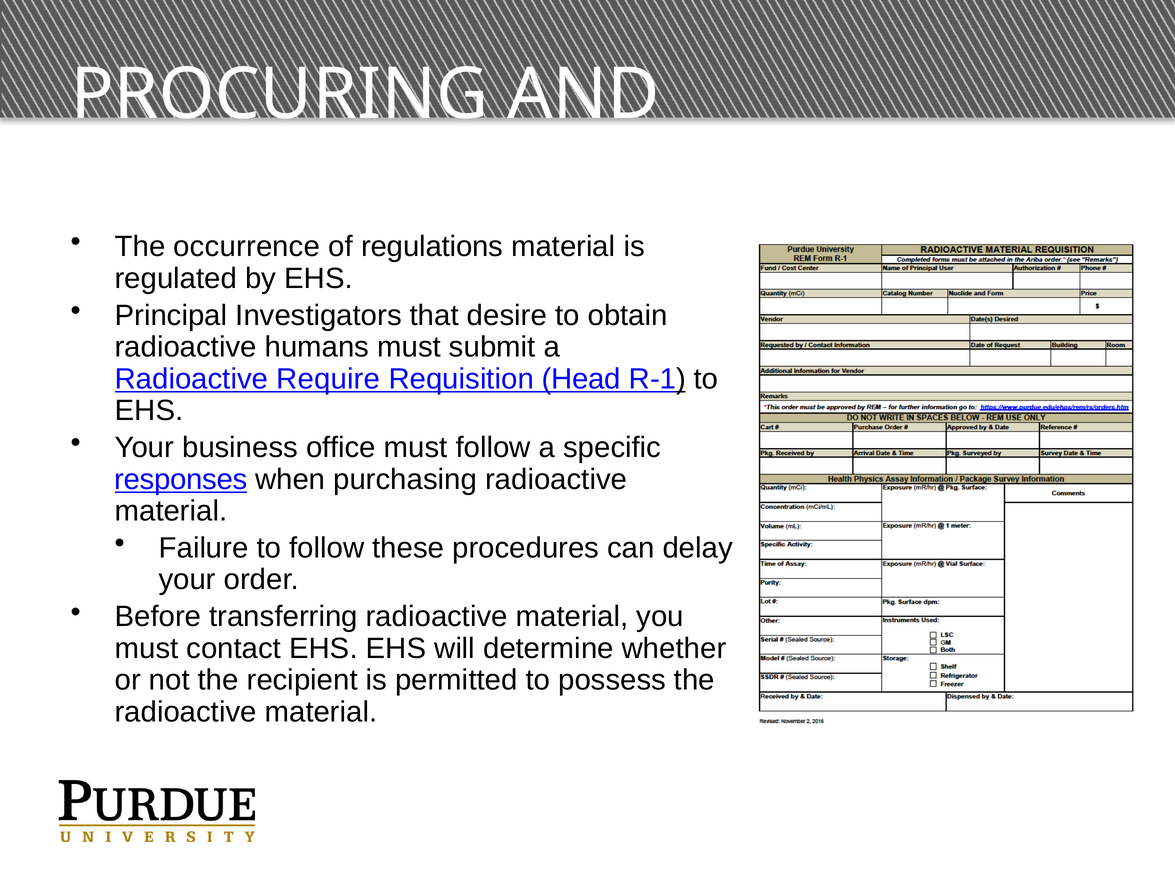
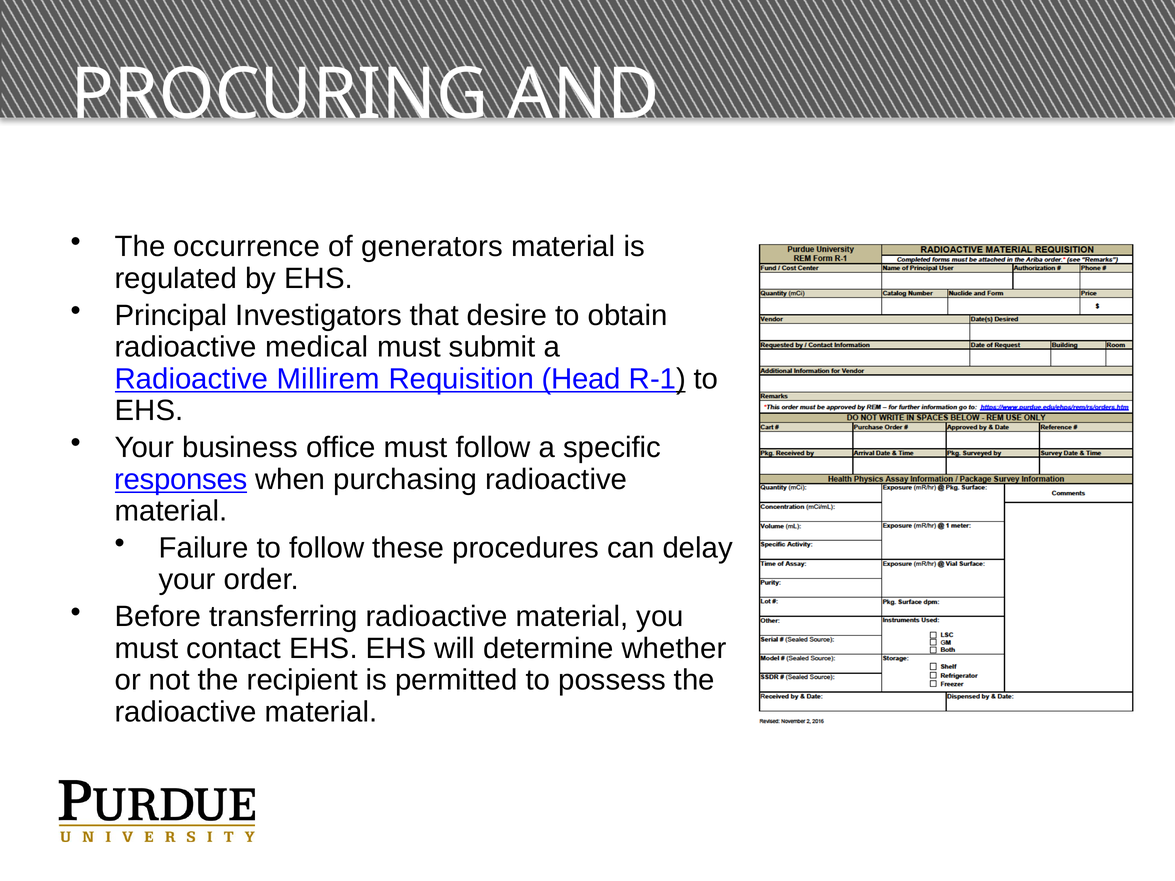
regulations: regulations -> generators
humans: humans -> medical
Require: Require -> Millirem
